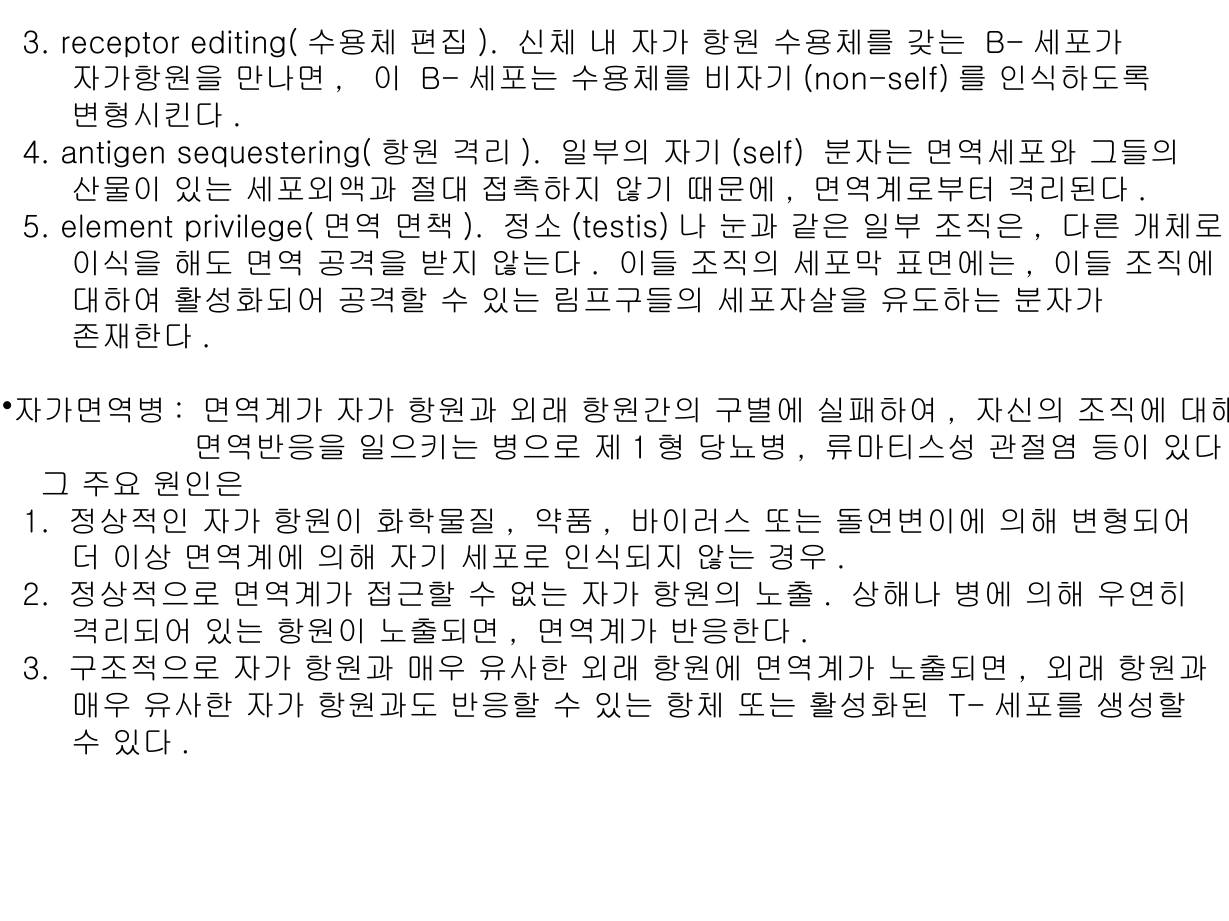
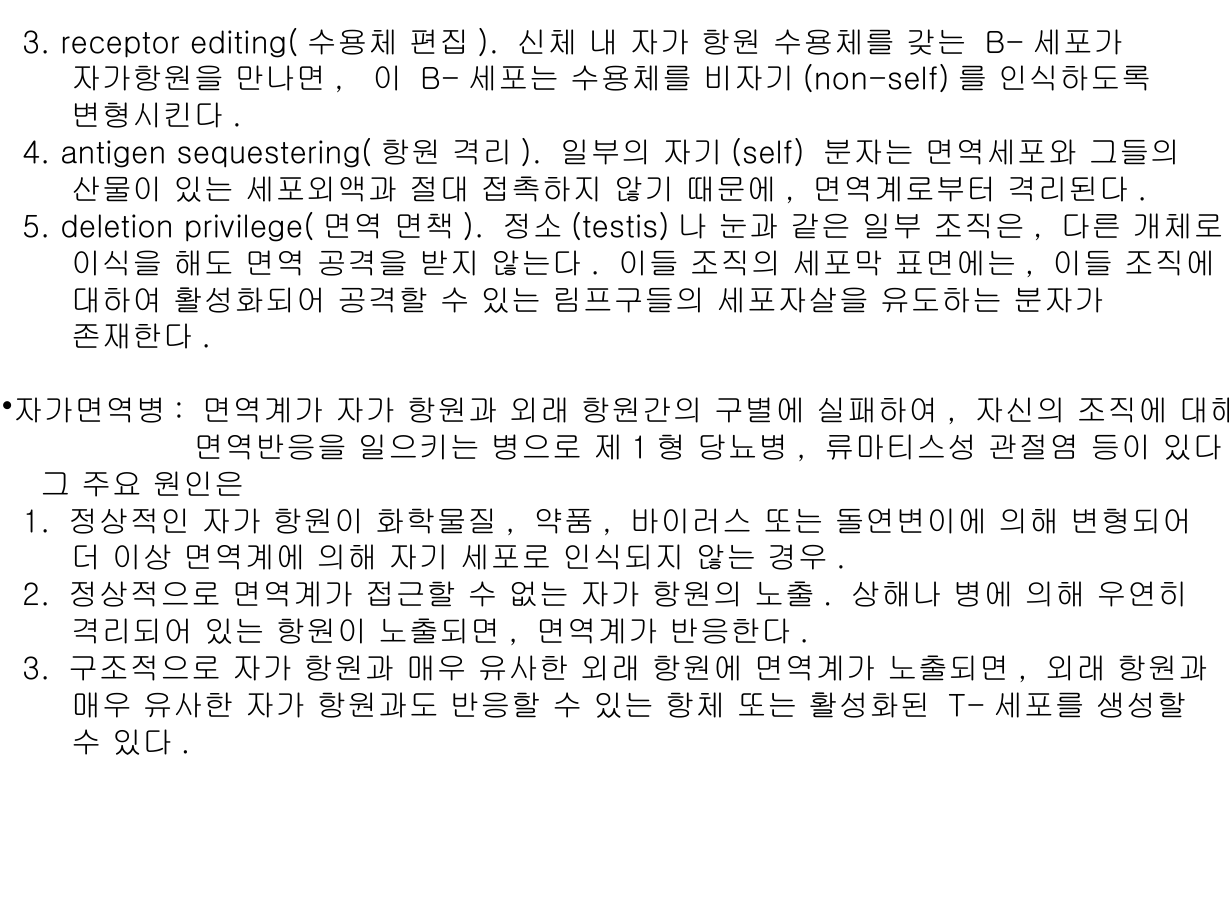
element: element -> deletion
